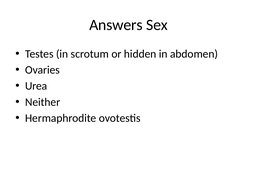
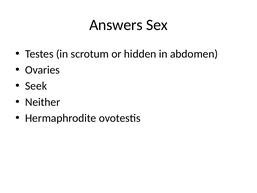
Urea: Urea -> Seek
